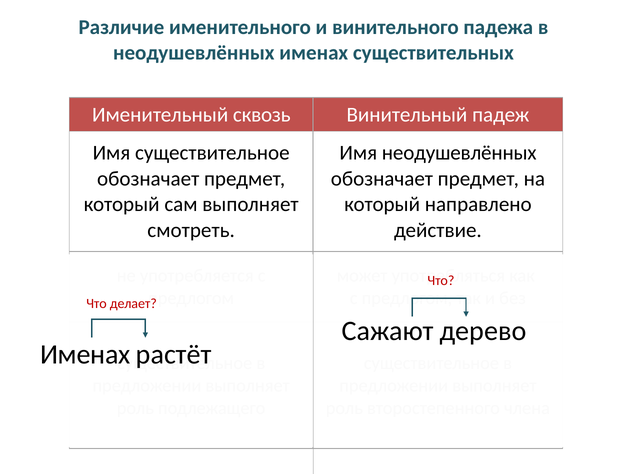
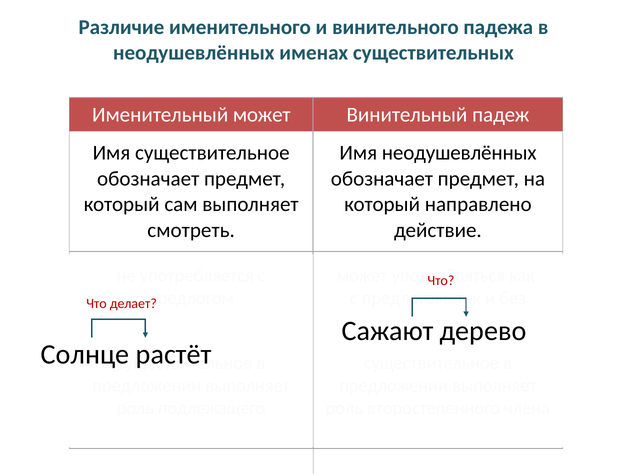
Именительный сквозь: сквозь -> может
Именах at (85, 354): Именах -> Солнце
